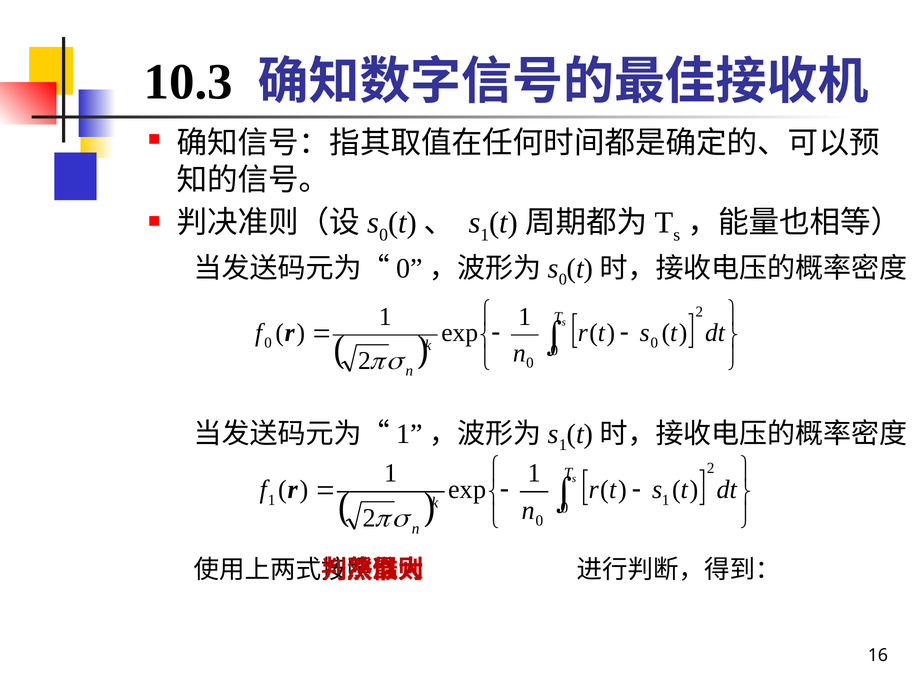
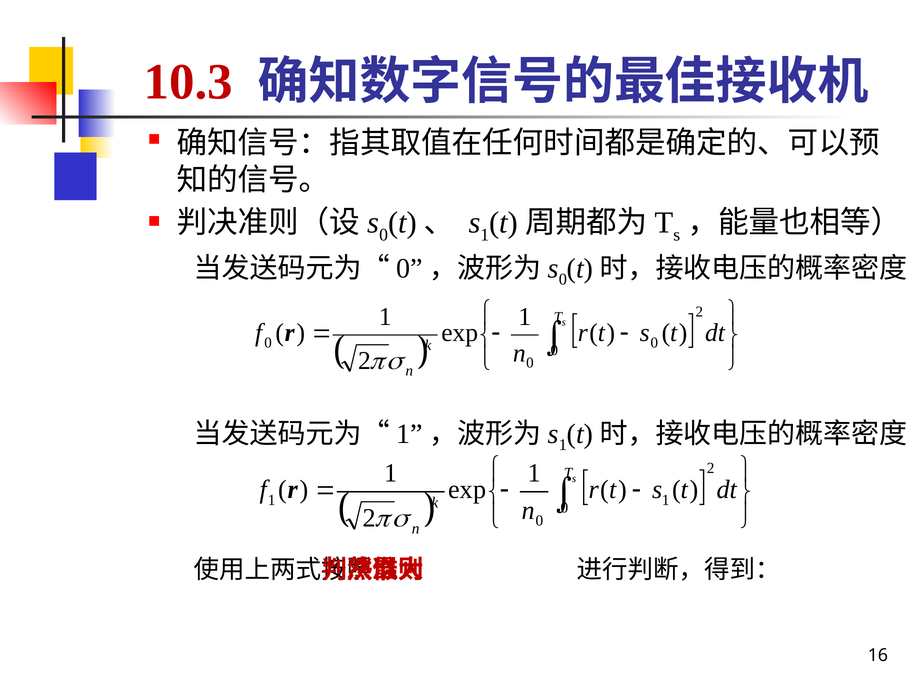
10.3 colour: black -> red
